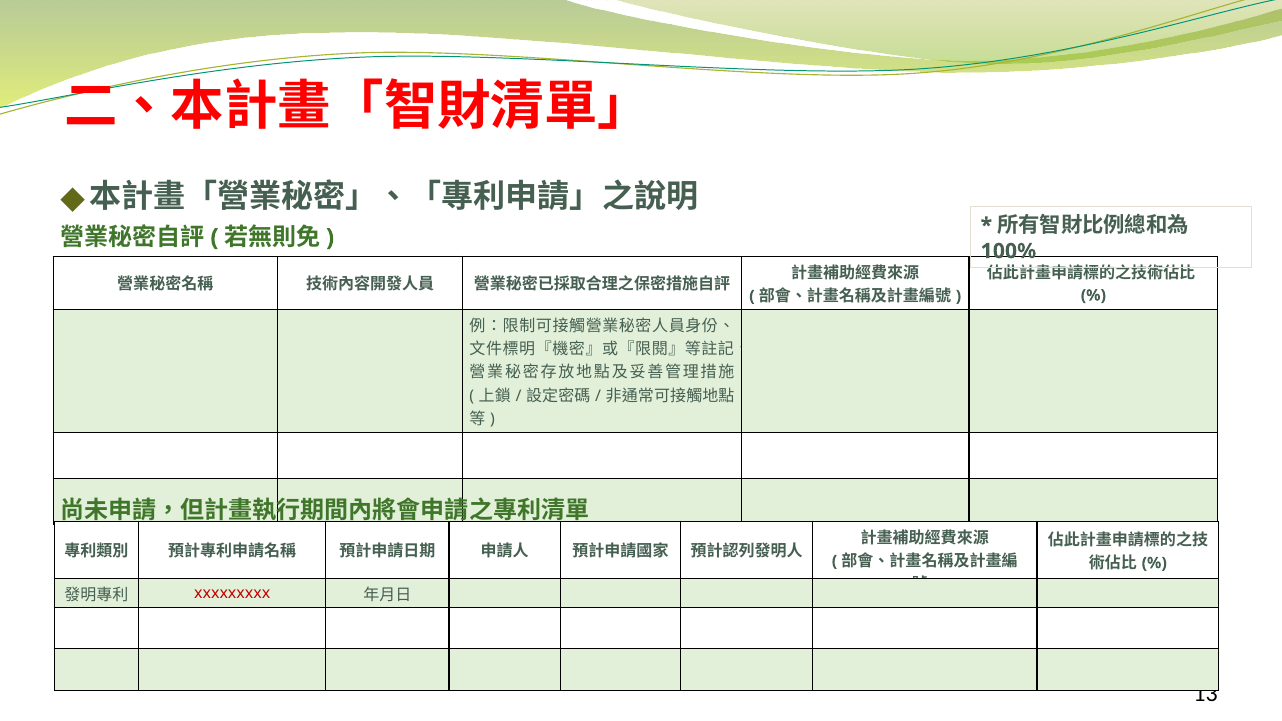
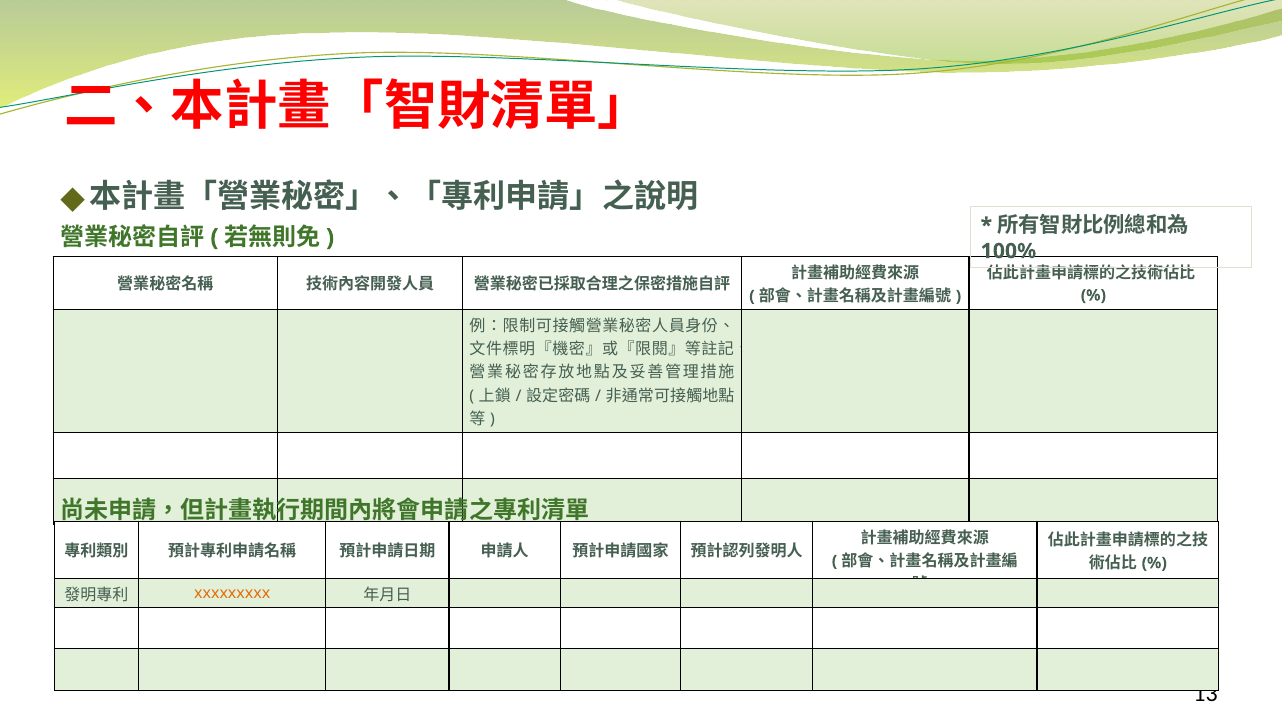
xxxxxxxxx colour: red -> orange
